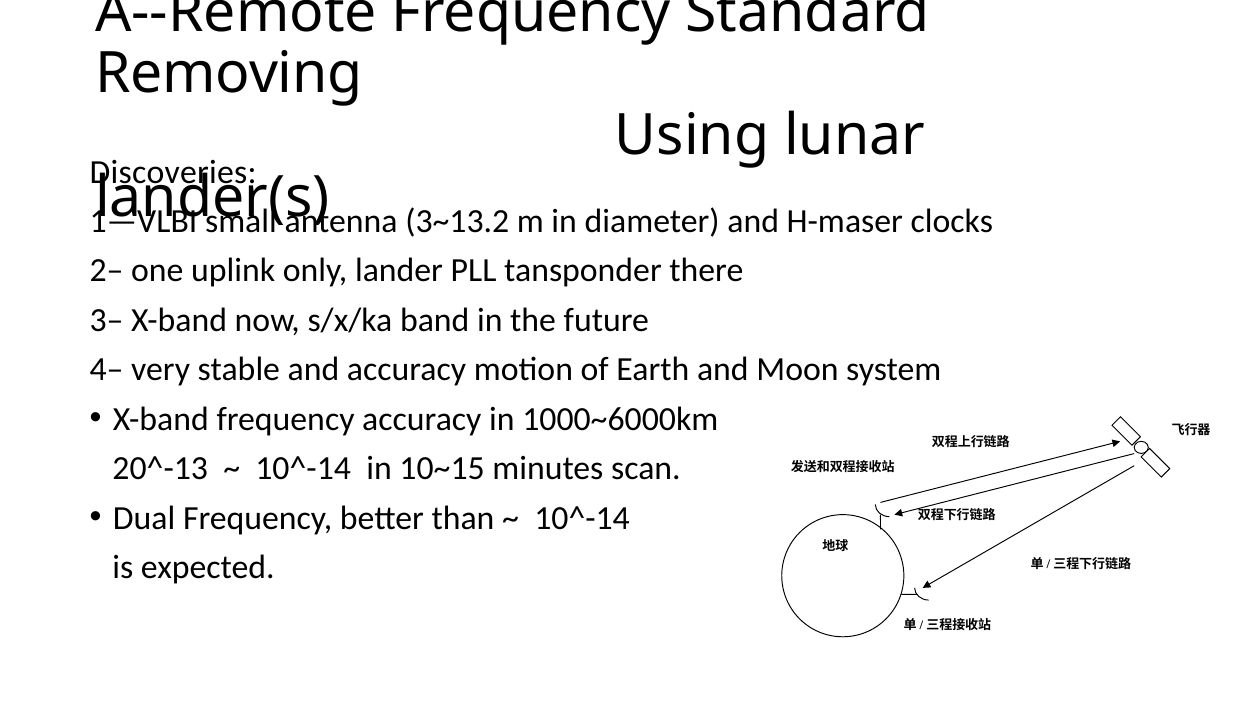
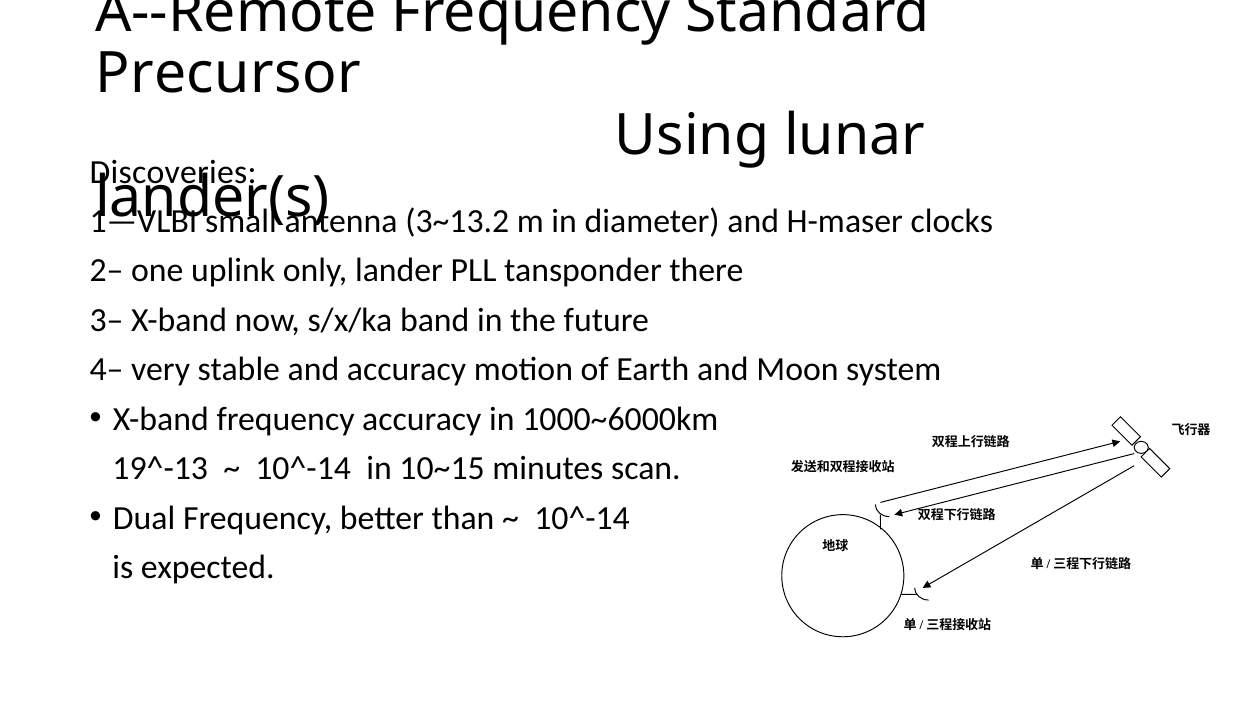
Removing: Removing -> Precursor
20^-13: 20^-13 -> 19^-13
